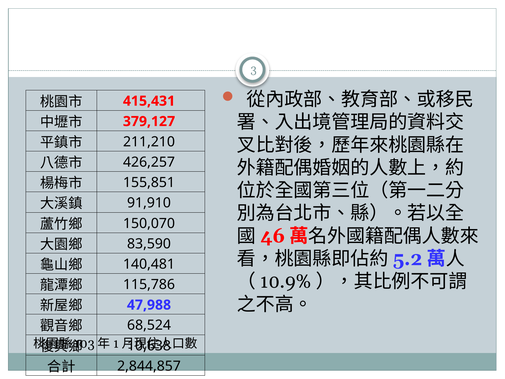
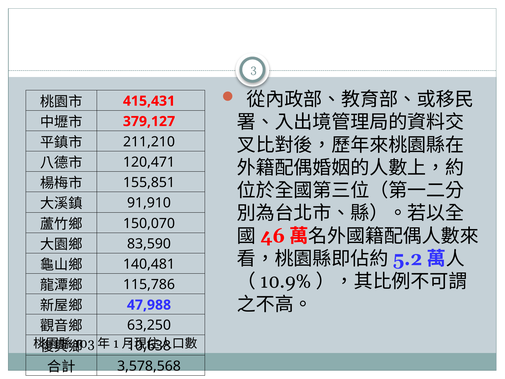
426,257: 426,257 -> 120,471
68,524: 68,524 -> 63,250
2,844,857: 2,844,857 -> 3,578,568
